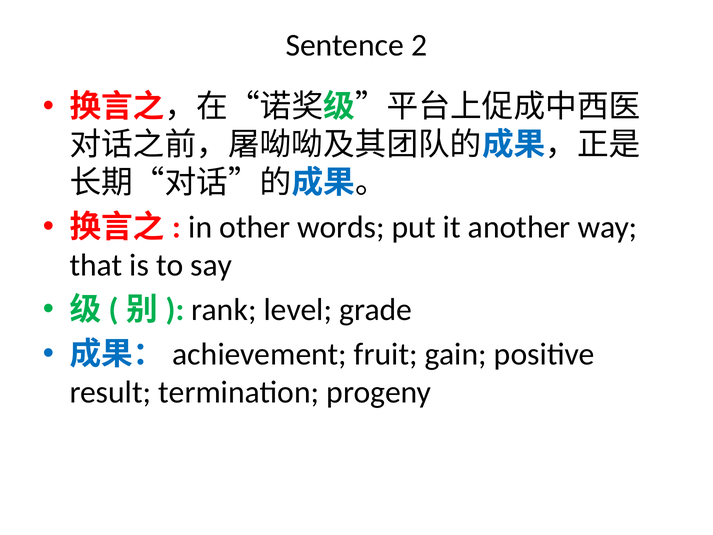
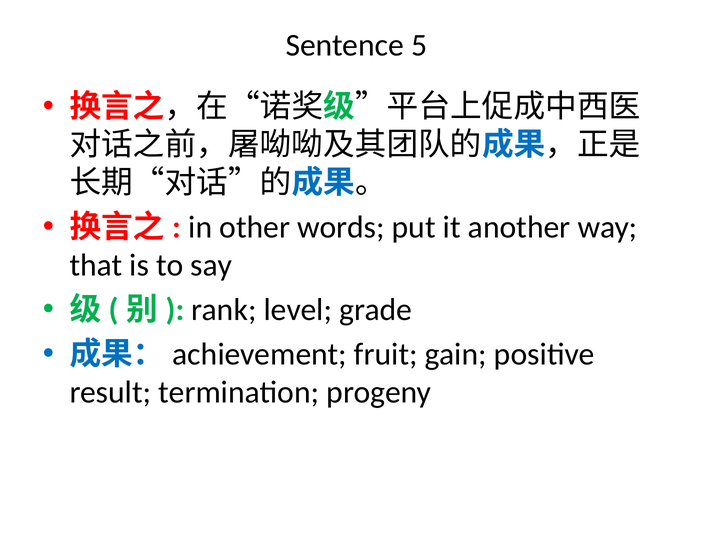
2: 2 -> 5
